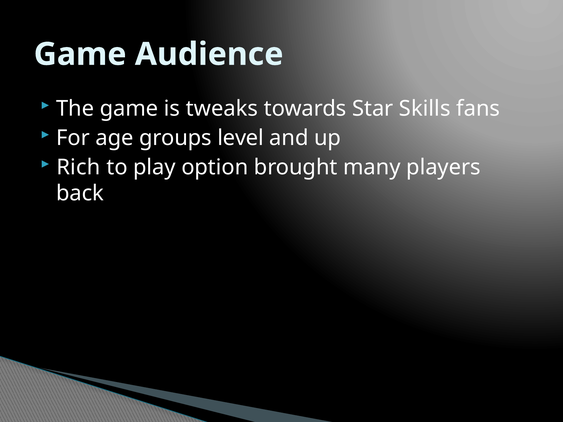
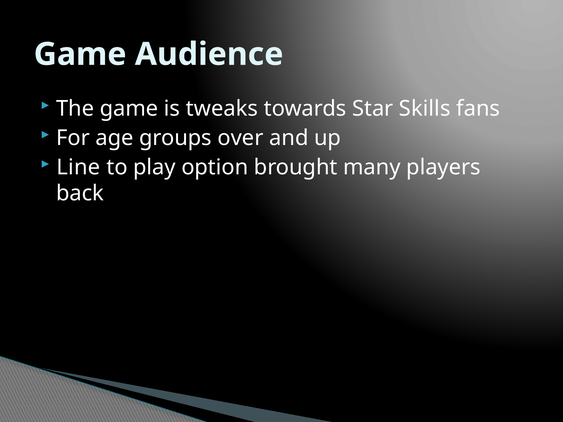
level: level -> over
Rich: Rich -> Line
